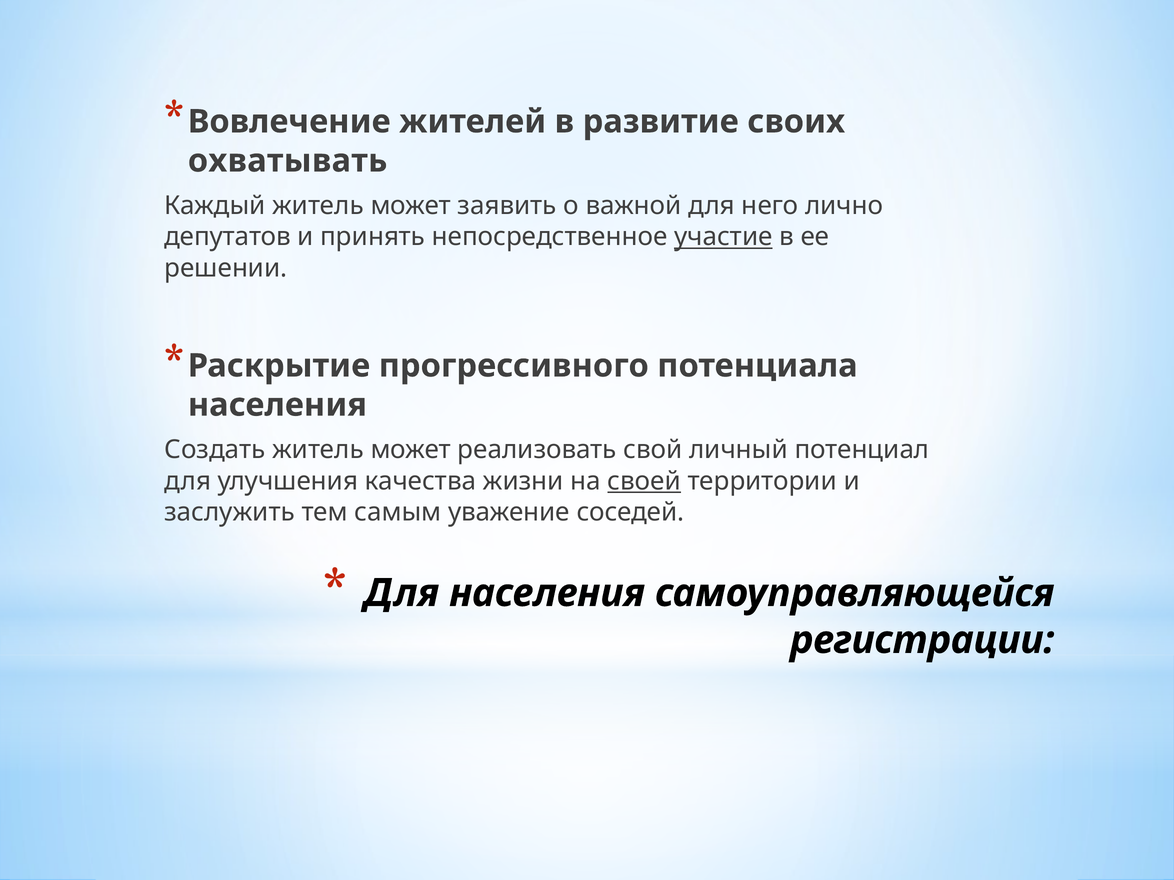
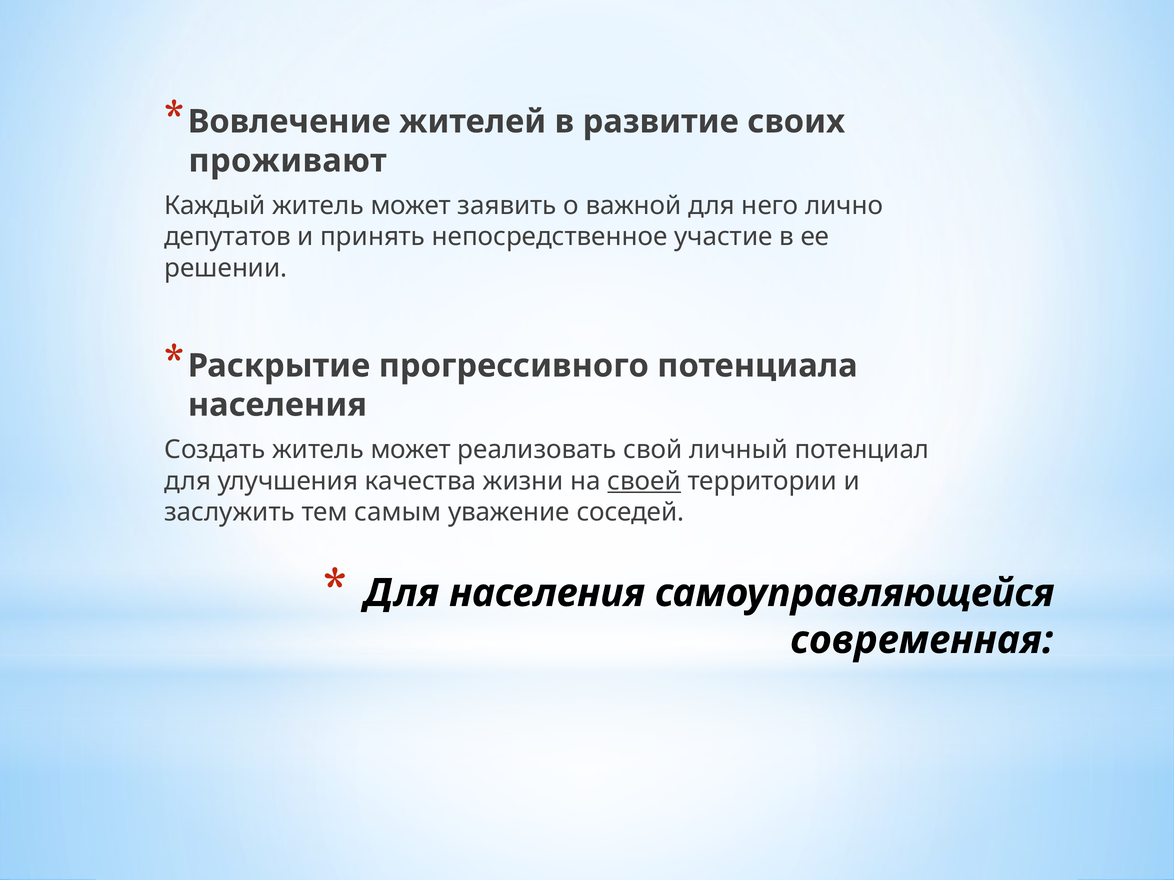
охватывать: охватывать -> проживают
участие underline: present -> none
регистрации: регистрации -> современная
